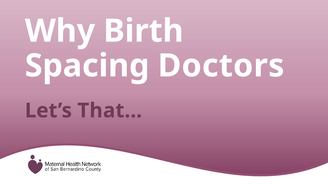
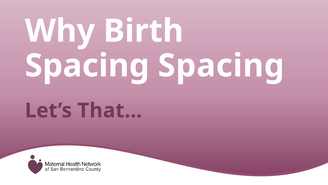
Spacing Doctors: Doctors -> Spacing
